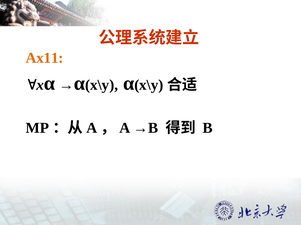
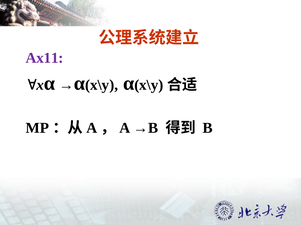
Ax11 colour: orange -> purple
